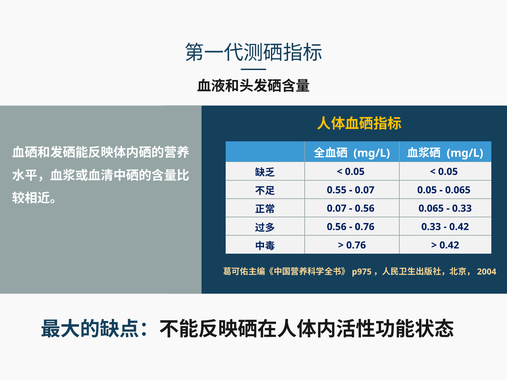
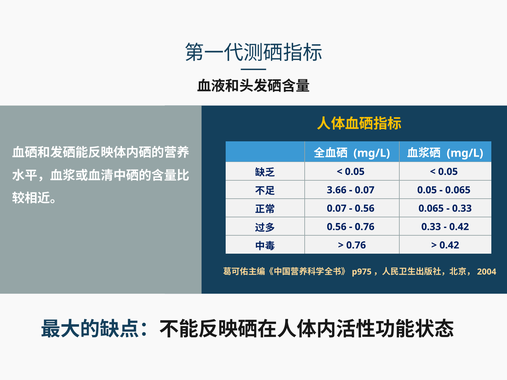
0.55: 0.55 -> 3.66
